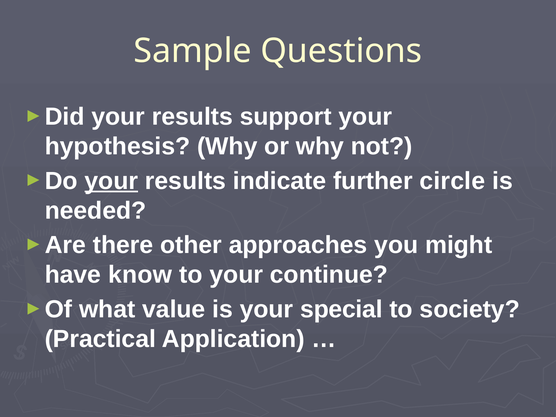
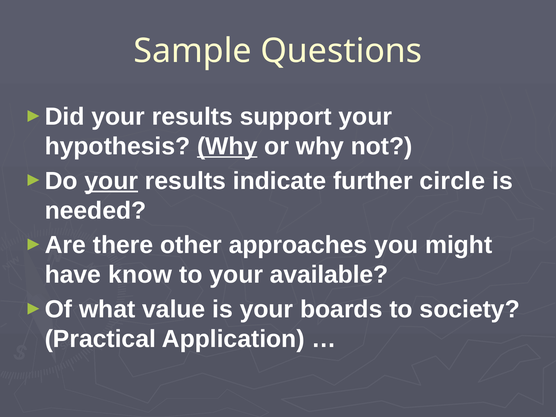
Why at (227, 146) underline: none -> present
continue: continue -> available
special: special -> boards
